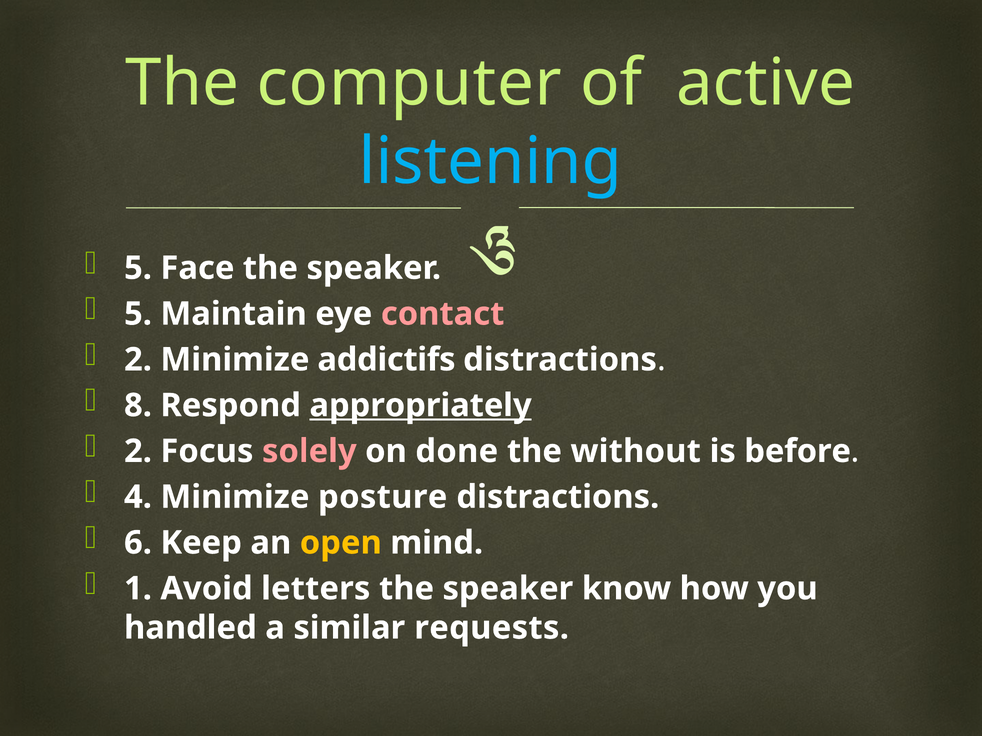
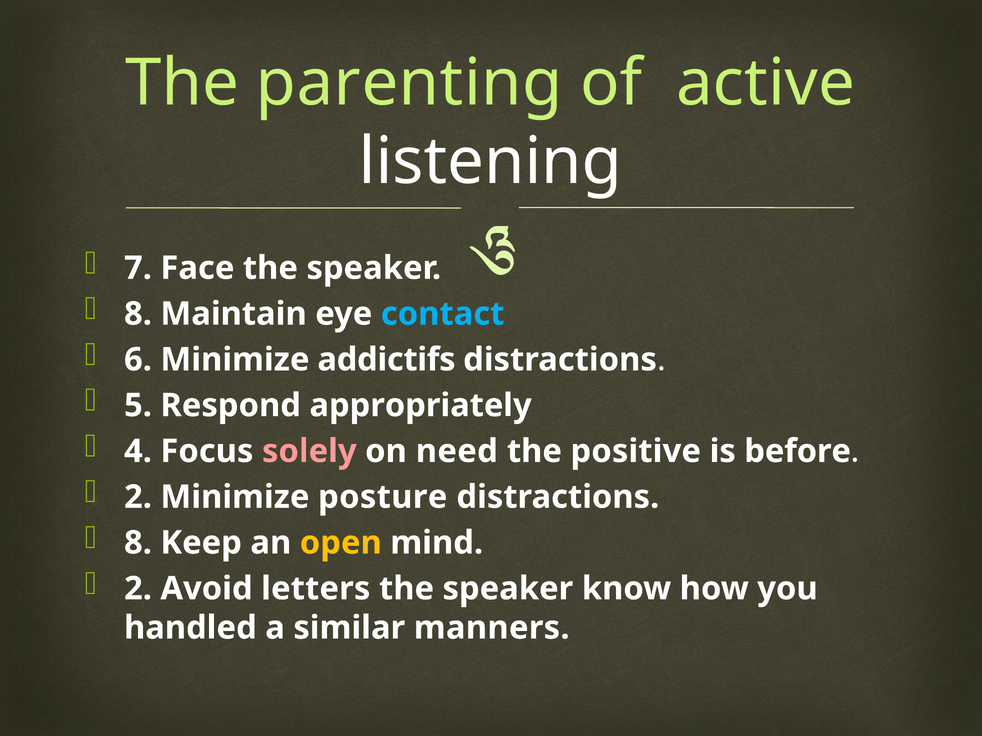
computer: computer -> parenting
listening colour: light blue -> white
5 at (138, 268): 5 -> 7
5 at (138, 314): 5 -> 8
contact colour: pink -> light blue
2 at (138, 360): 2 -> 6
8: 8 -> 5
appropriately underline: present -> none
2 at (138, 452): 2 -> 4
done: done -> need
without: without -> positive
4 at (138, 497): 4 -> 2
6 at (138, 543): 6 -> 8
1 at (138, 589): 1 -> 2
requests: requests -> manners
